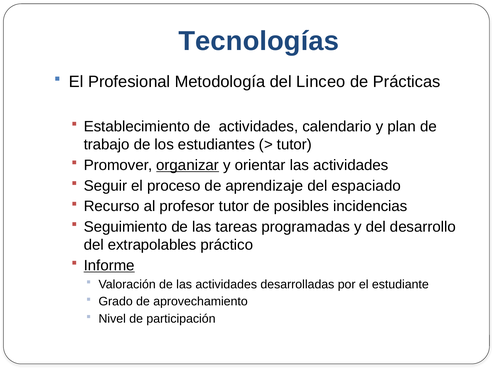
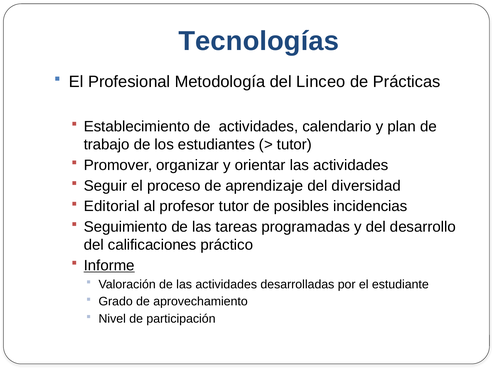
organizar underline: present -> none
espaciado: espaciado -> diversidad
Recurso: Recurso -> Editorial
extrapolables: extrapolables -> calificaciones
